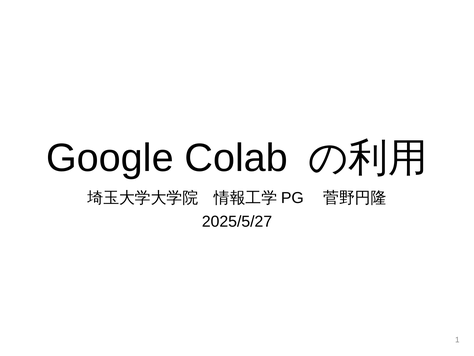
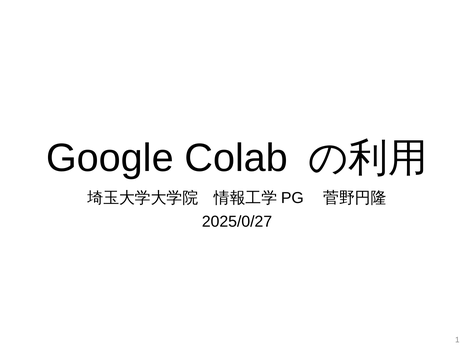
2025/5/27: 2025/5/27 -> 2025/0/27
